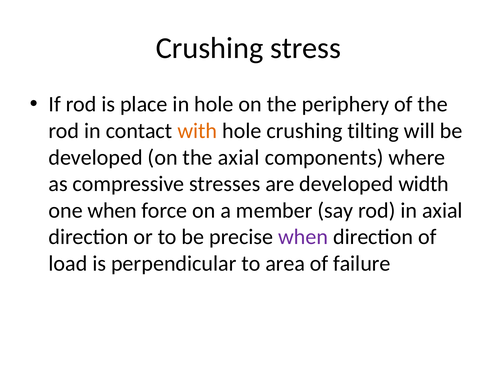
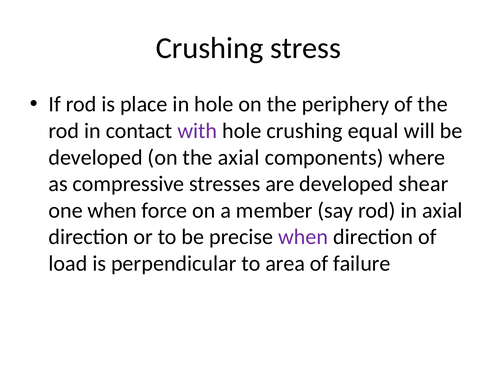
with colour: orange -> purple
tilting: tilting -> equal
width: width -> shear
